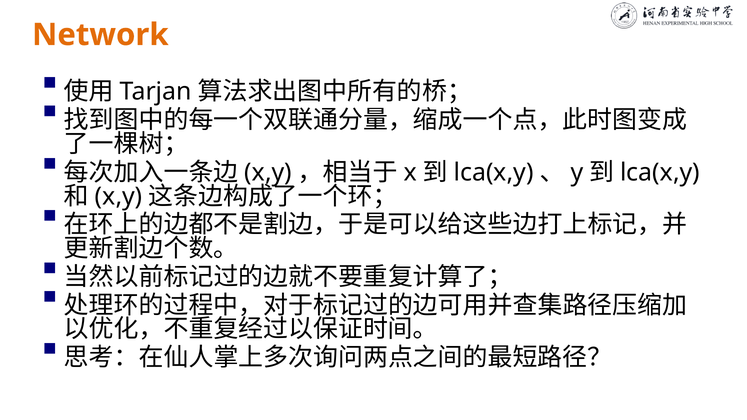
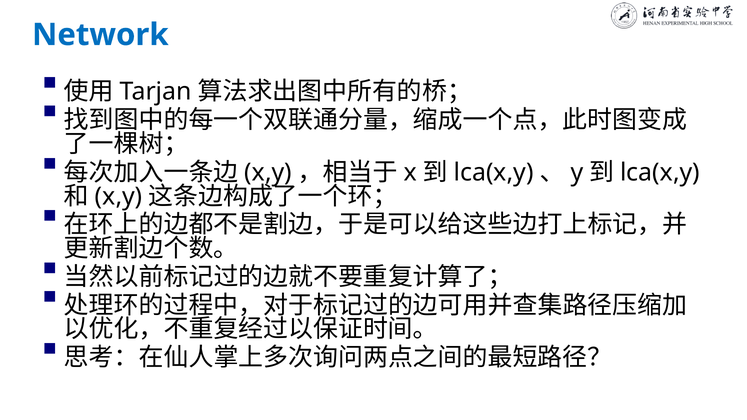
Network colour: orange -> blue
